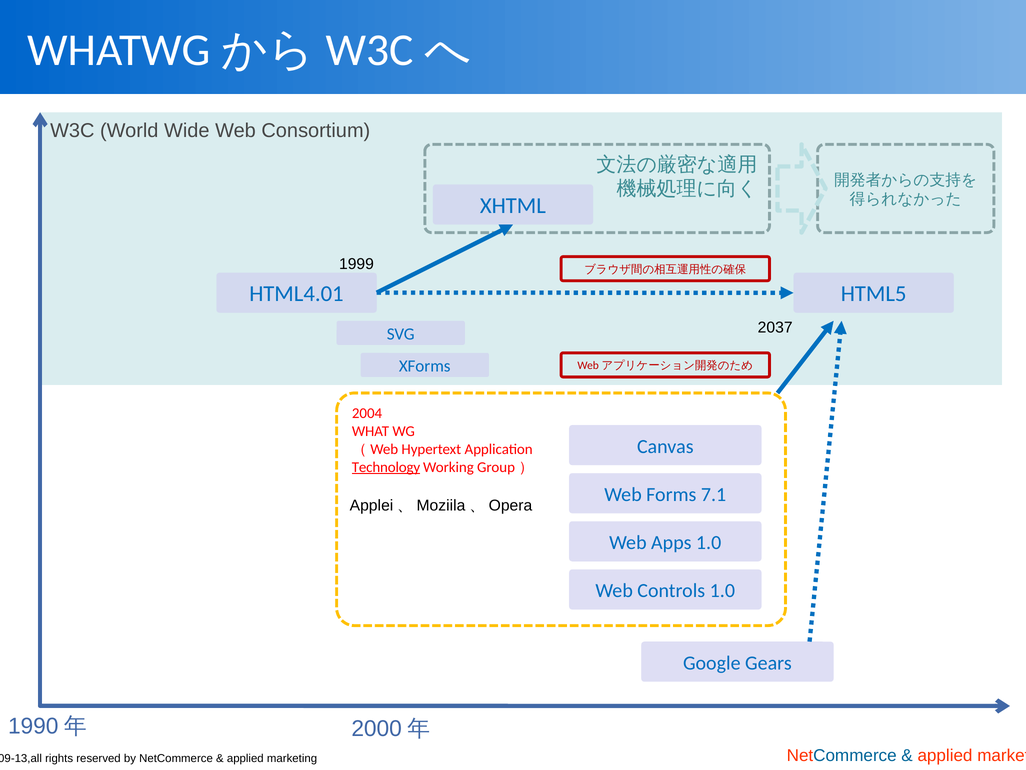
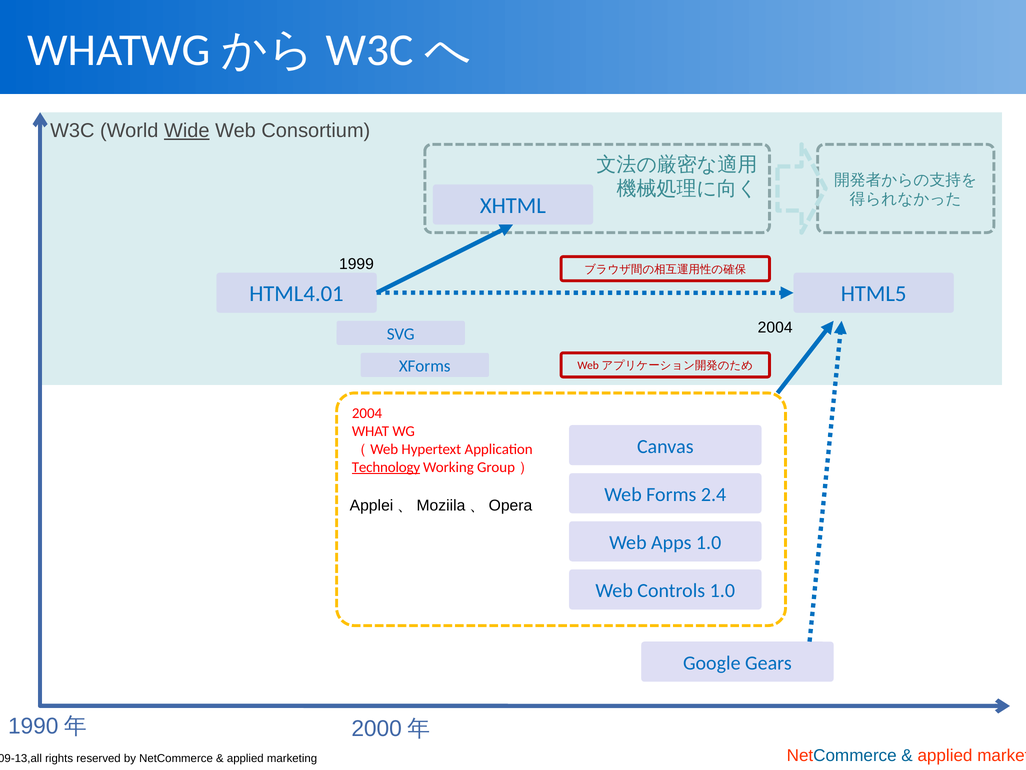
Wide underline: none -> present
2037 at (775, 328): 2037 -> 2004
7.1: 7.1 -> 2.4
